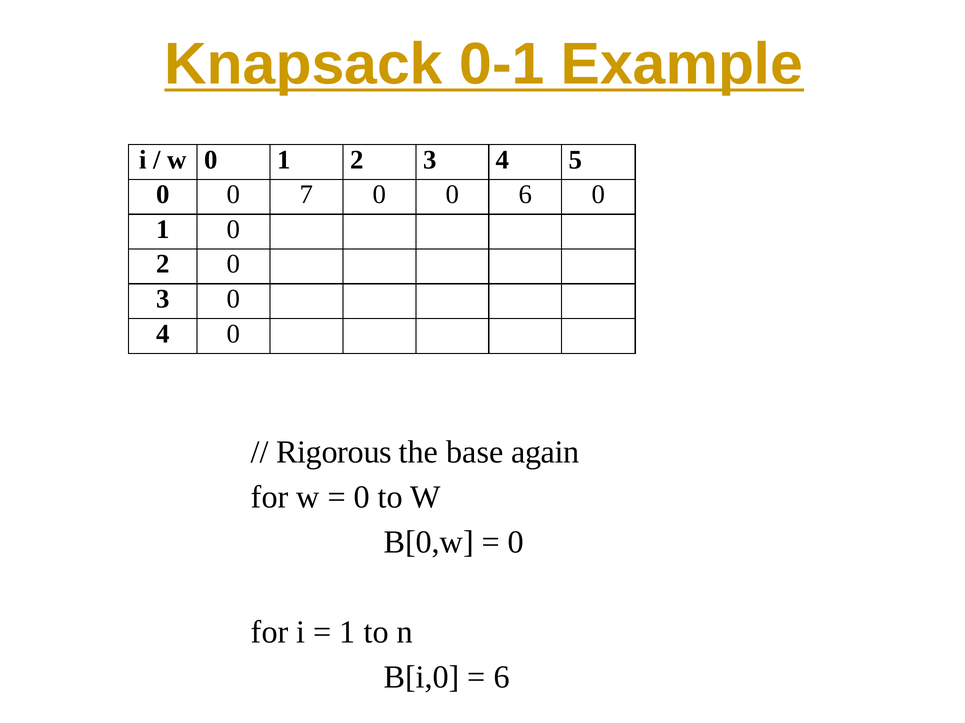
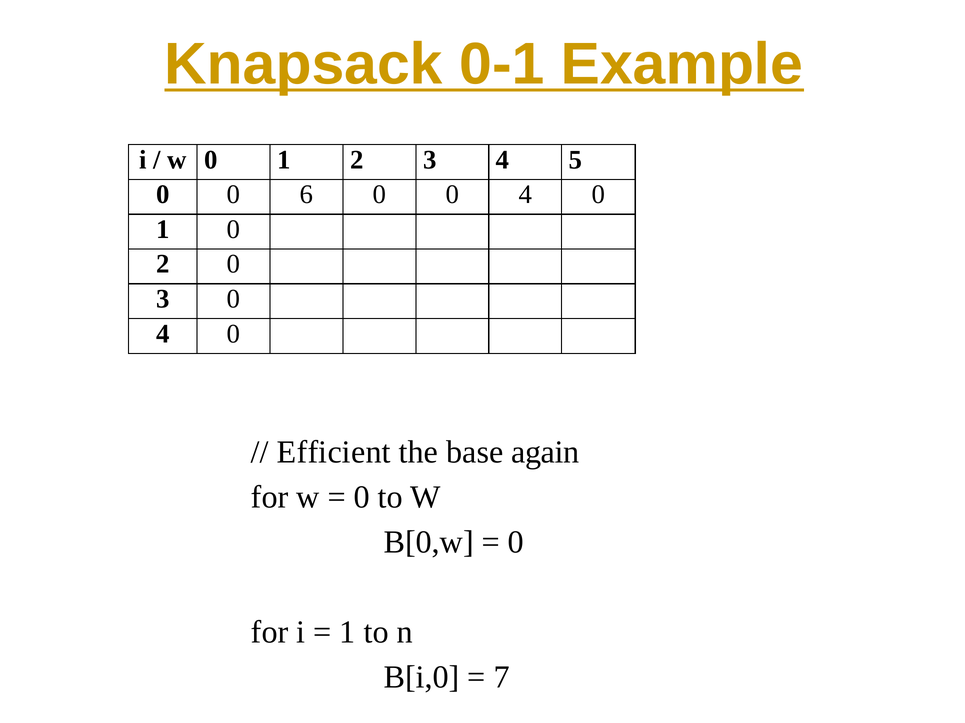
7: 7 -> 6
0 0 6: 6 -> 4
Rigorous: Rigorous -> Efficient
6 at (502, 678): 6 -> 7
